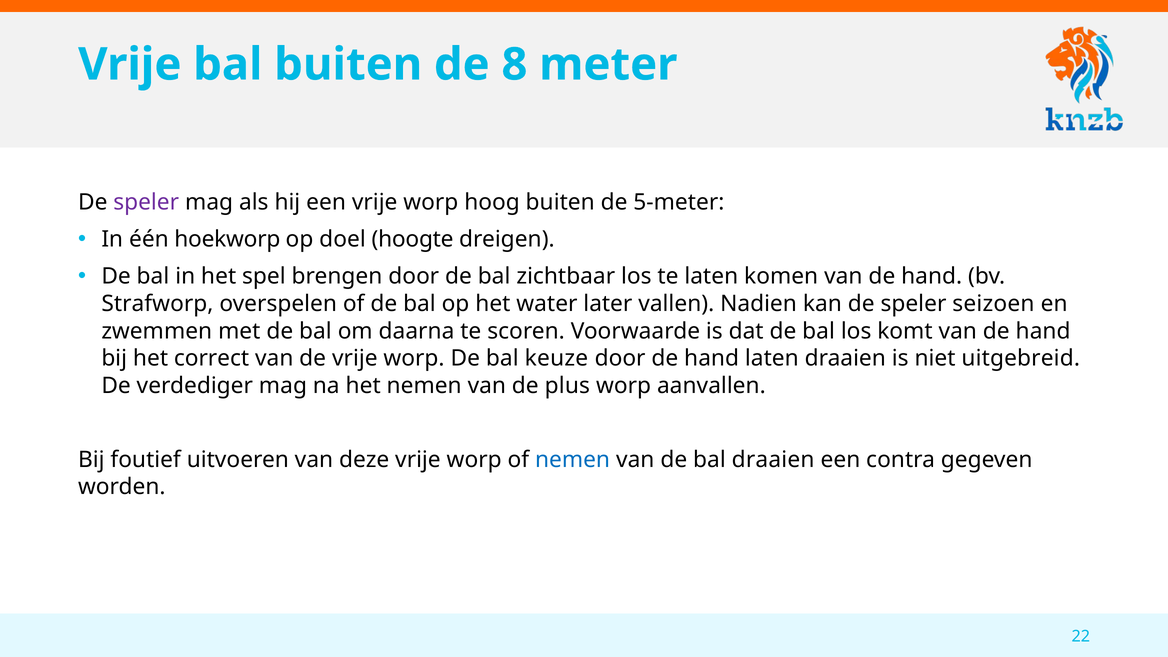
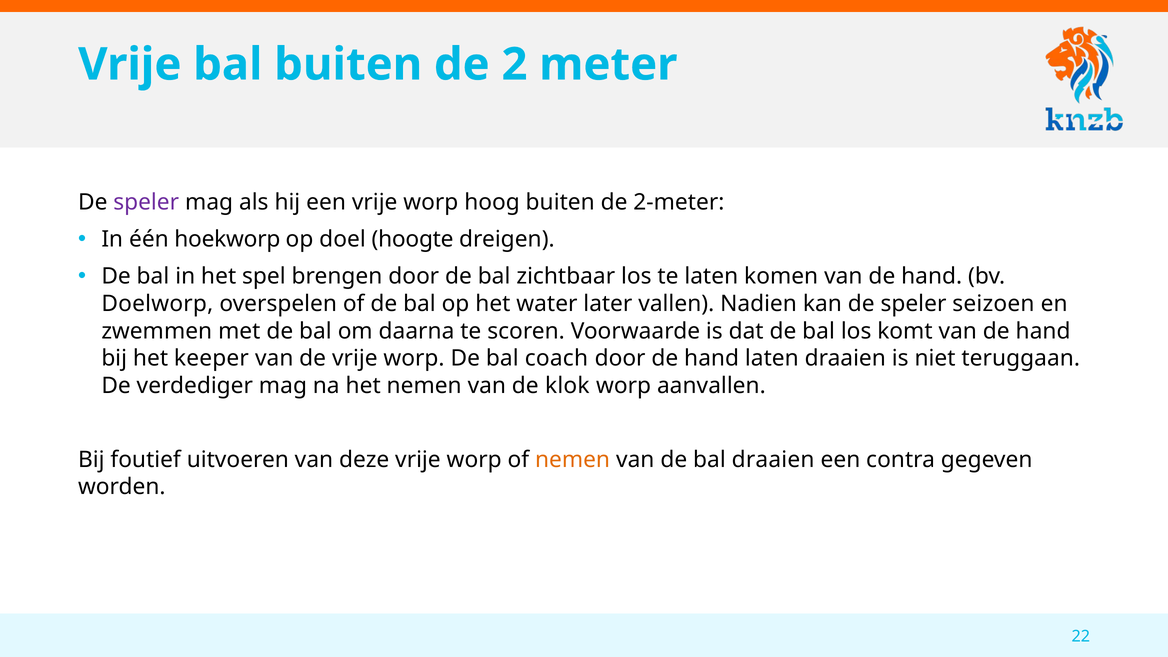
8: 8 -> 2
5-meter: 5-meter -> 2-meter
Strafworp: Strafworp -> Doelworp
correct: correct -> keeper
keuze: keuze -> coach
uitgebreid: uitgebreid -> teruggaan
plus: plus -> klok
nemen at (573, 460) colour: blue -> orange
